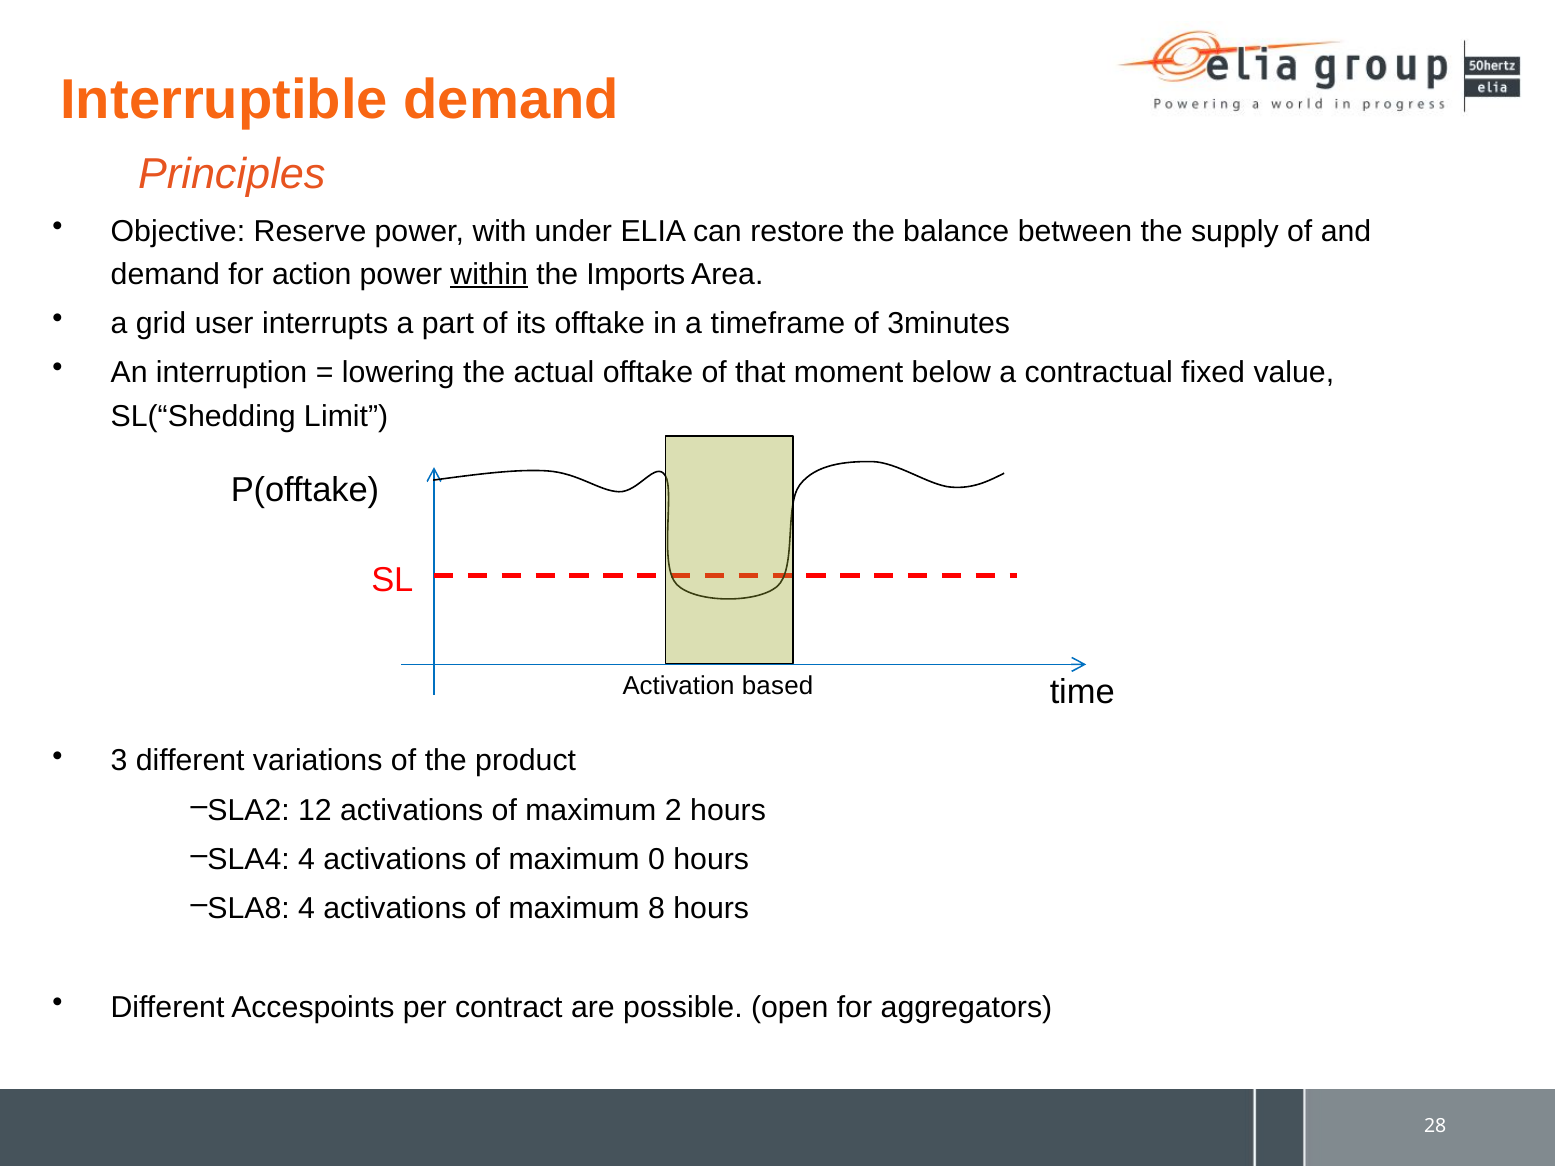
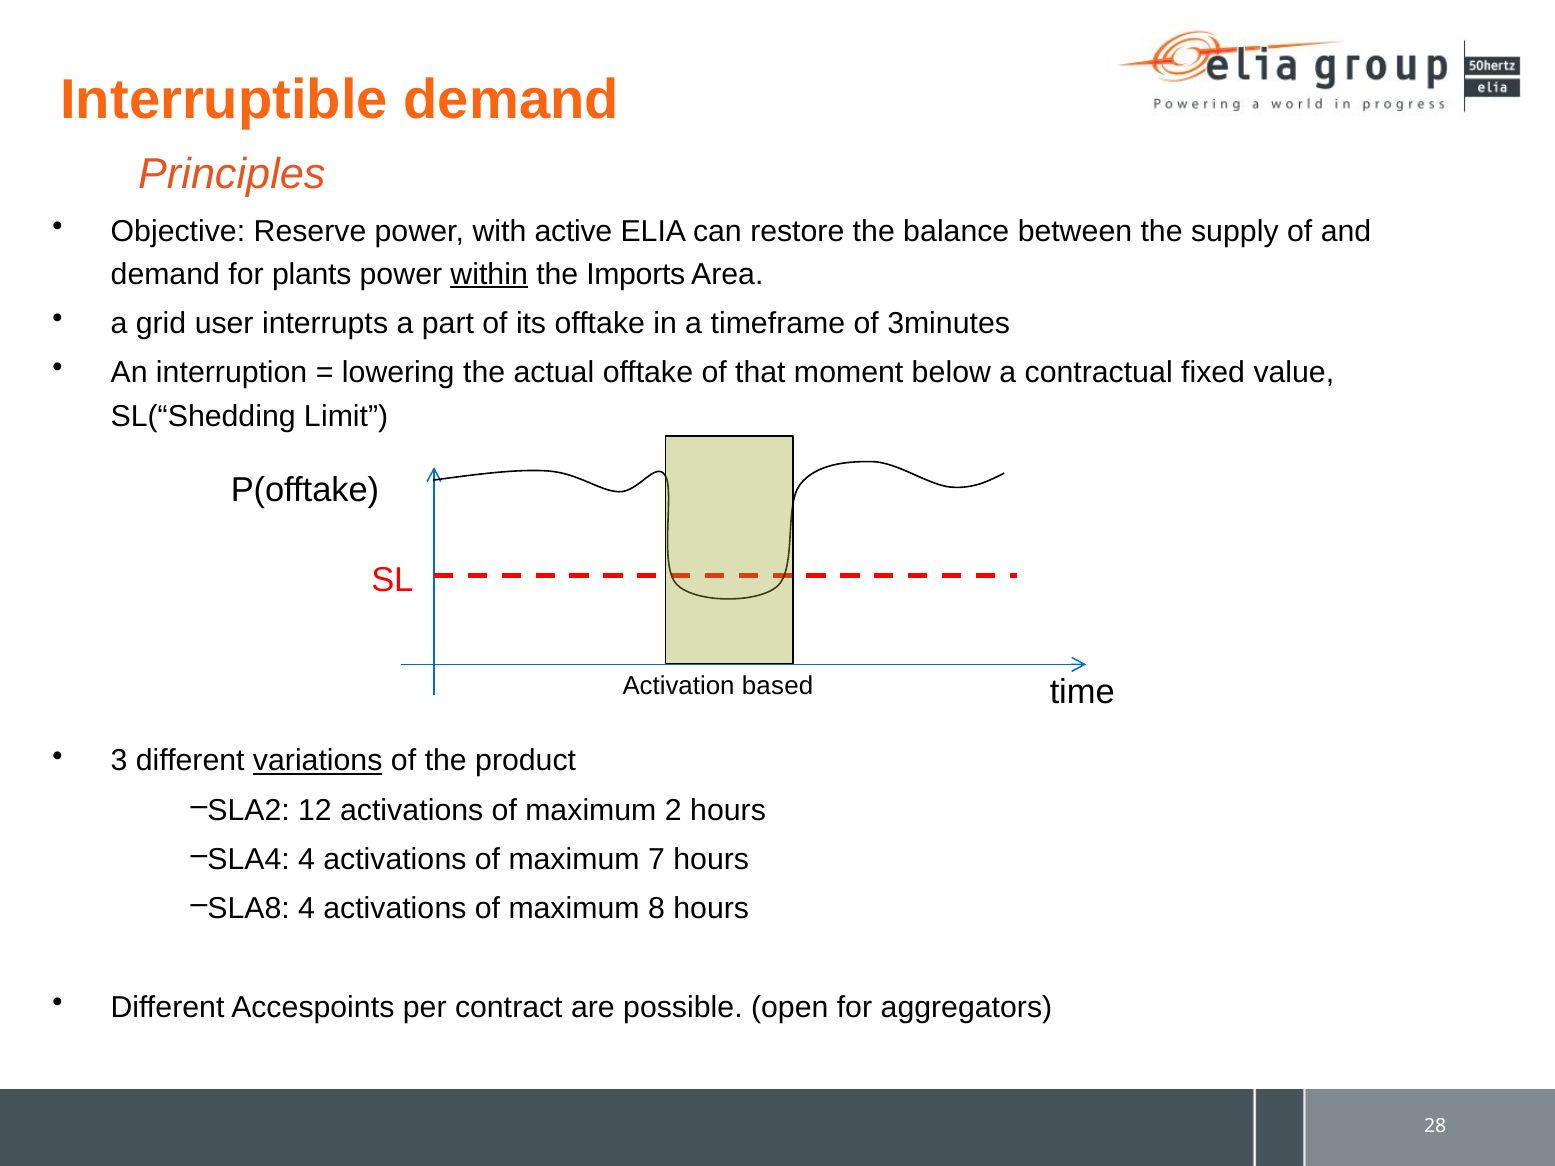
under: under -> active
action: action -> plants
variations underline: none -> present
0: 0 -> 7
